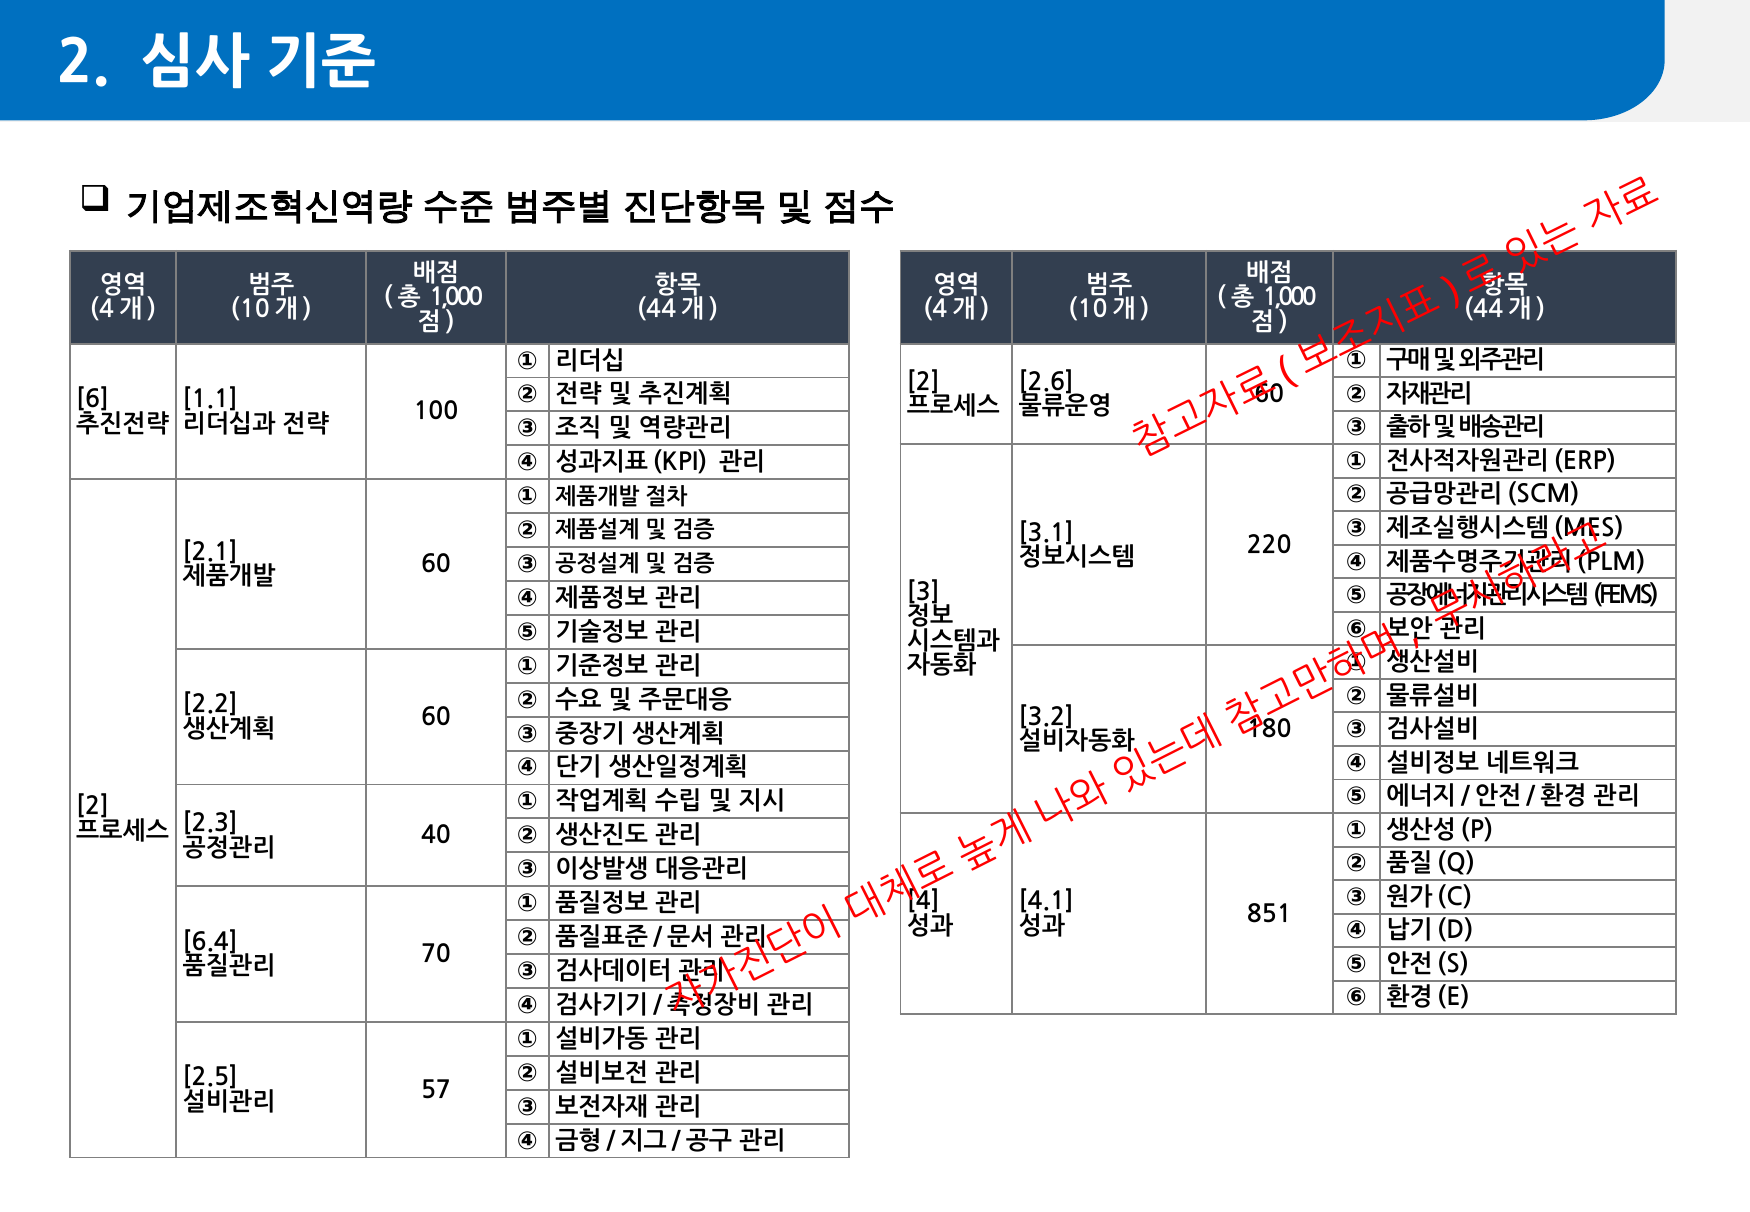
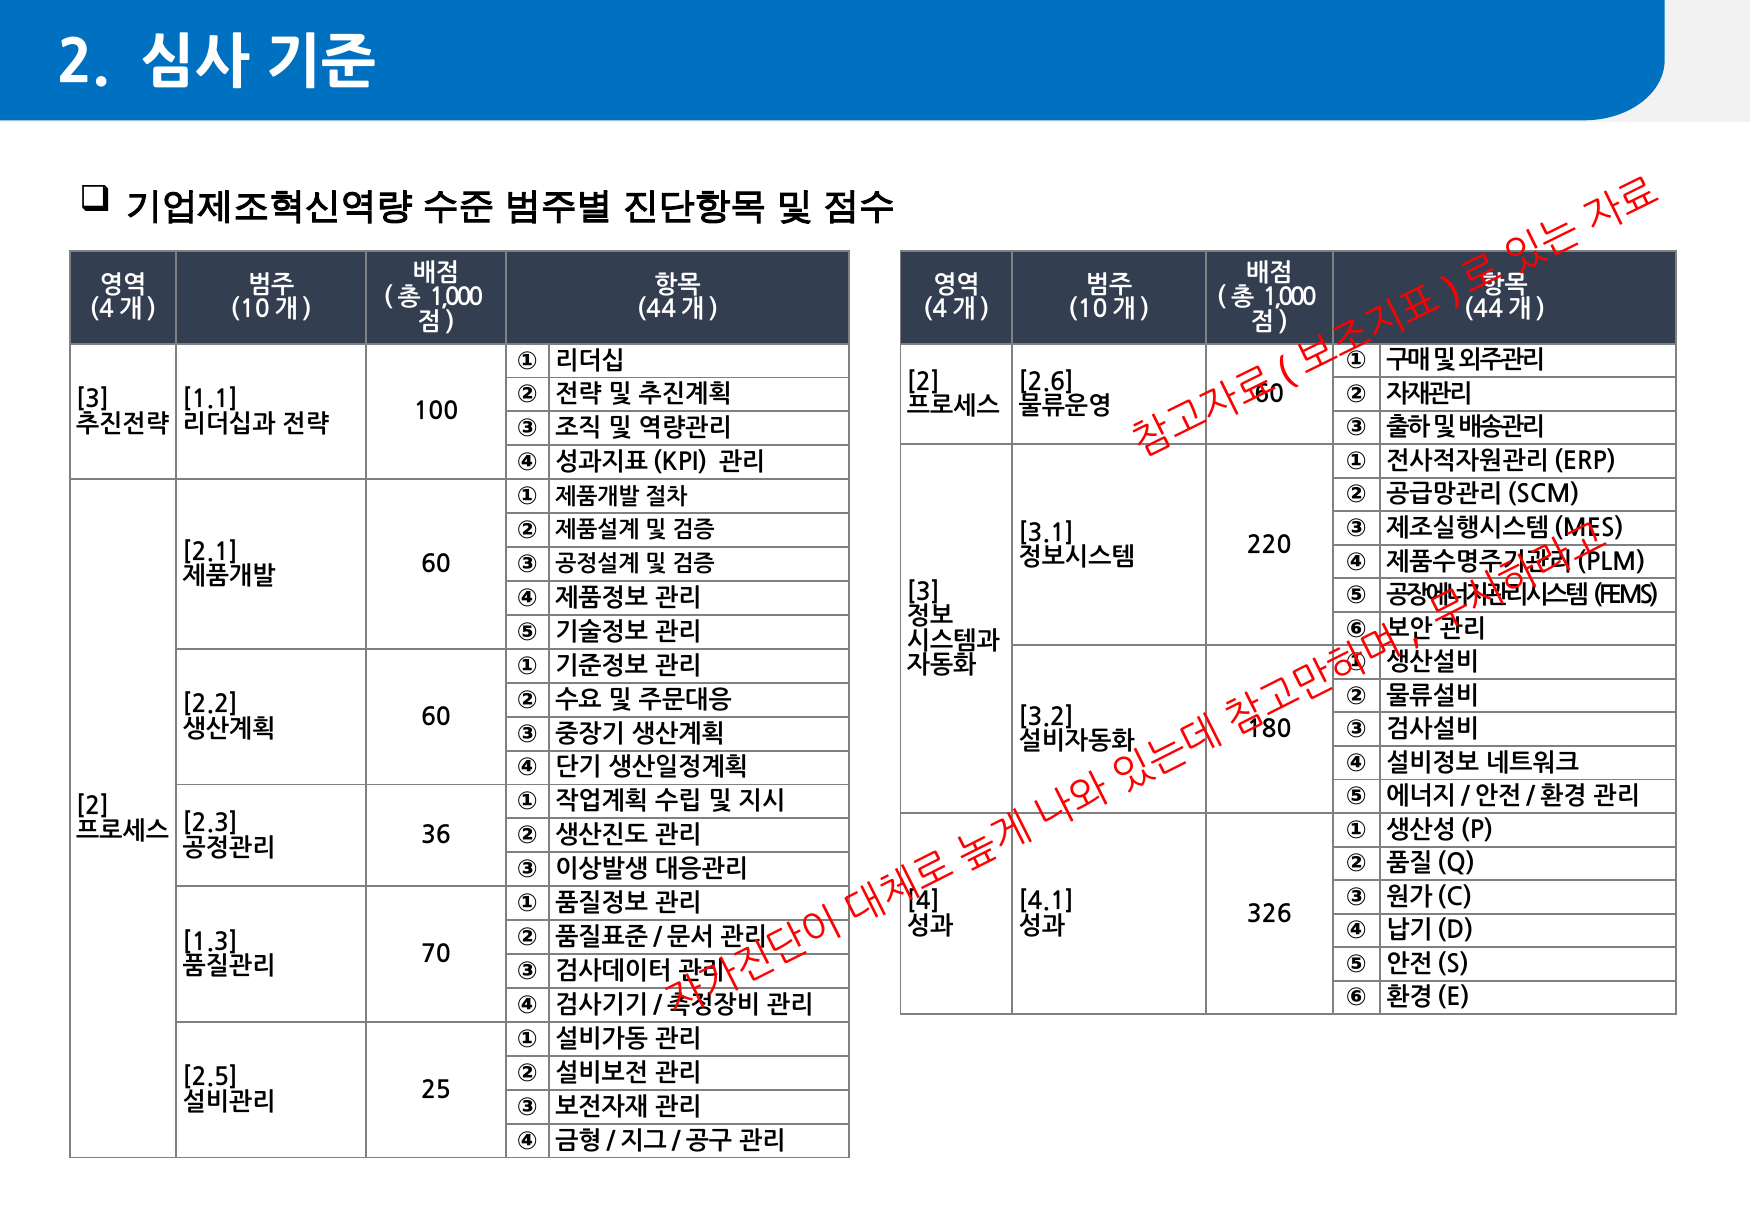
6 at (93, 399): 6 -> 3
40: 40 -> 36
851: 851 -> 326
6.4: 6.4 -> 1.3
57: 57 -> 25
